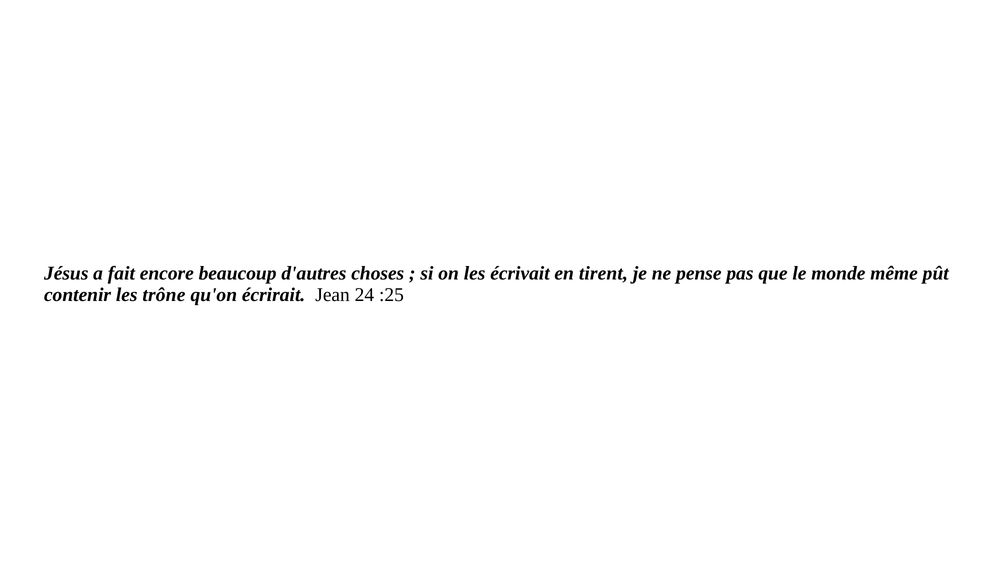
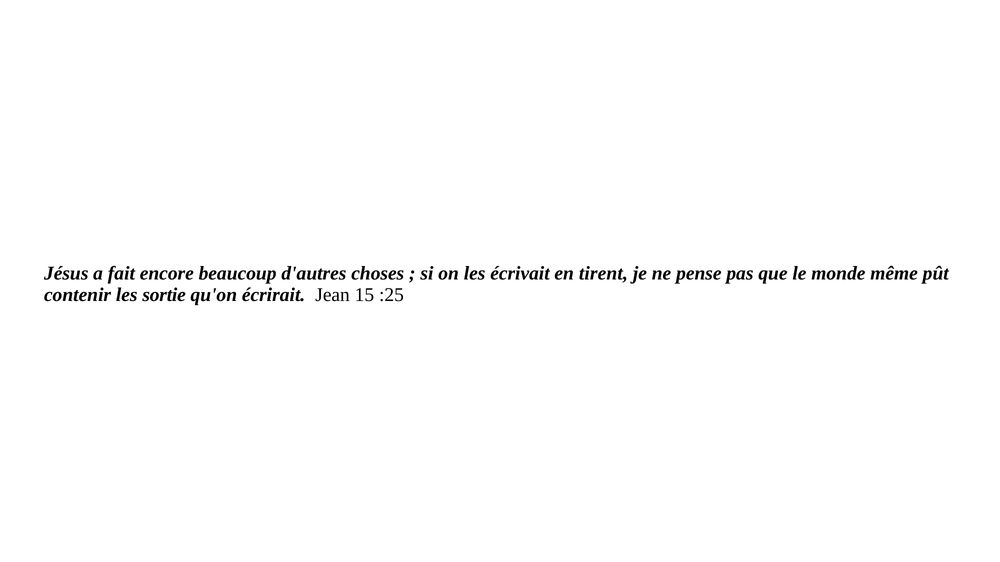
trône: trône -> sortie
24: 24 -> 15
